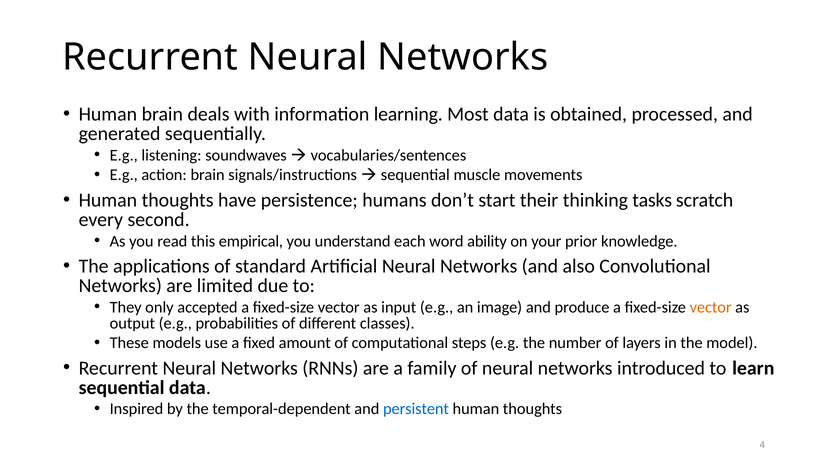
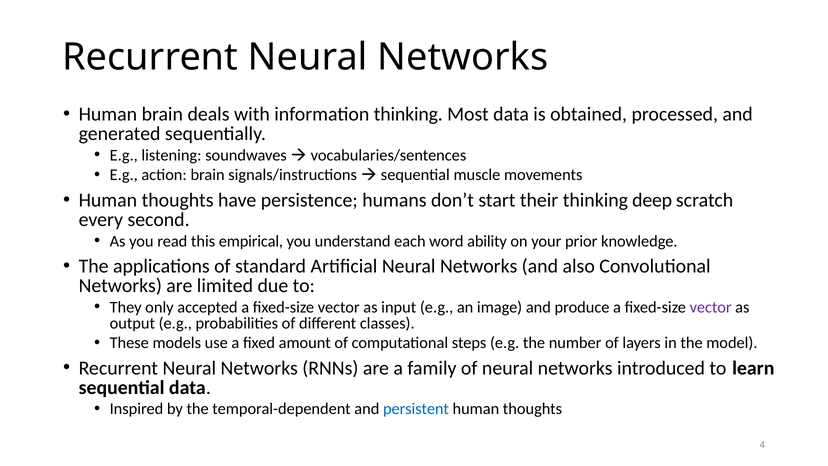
information learning: learning -> thinking
tasks: tasks -> deep
vector at (711, 307) colour: orange -> purple
